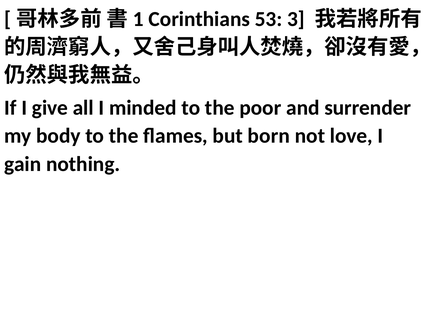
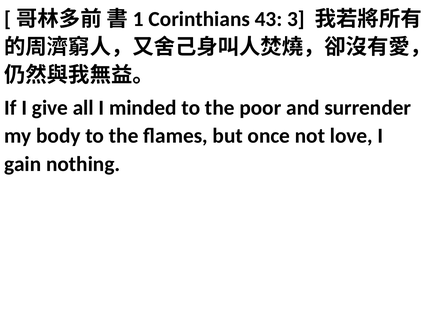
53: 53 -> 43
born: born -> once
